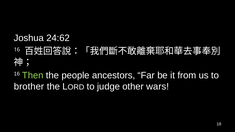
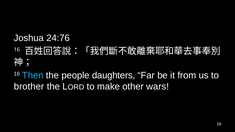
24:62: 24:62 -> 24:76
Then colour: light green -> light blue
ancestors: ancestors -> daughters
judge: judge -> make
